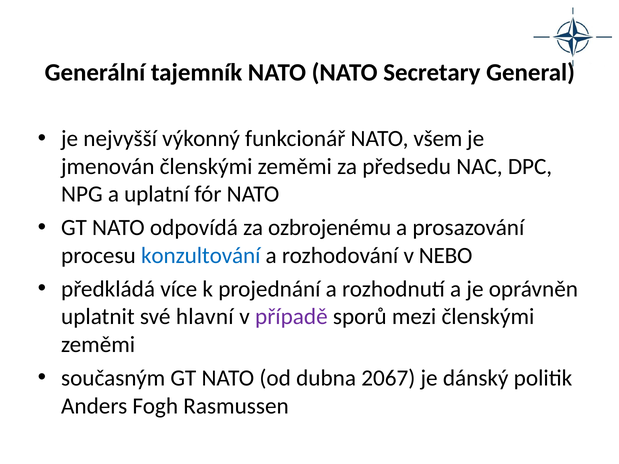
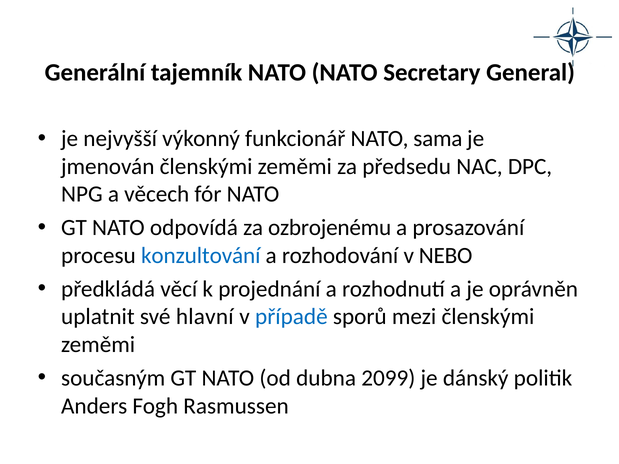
všem: všem -> sama
uplatní: uplatní -> věcech
více: více -> věcí
případě colour: purple -> blue
2067: 2067 -> 2099
